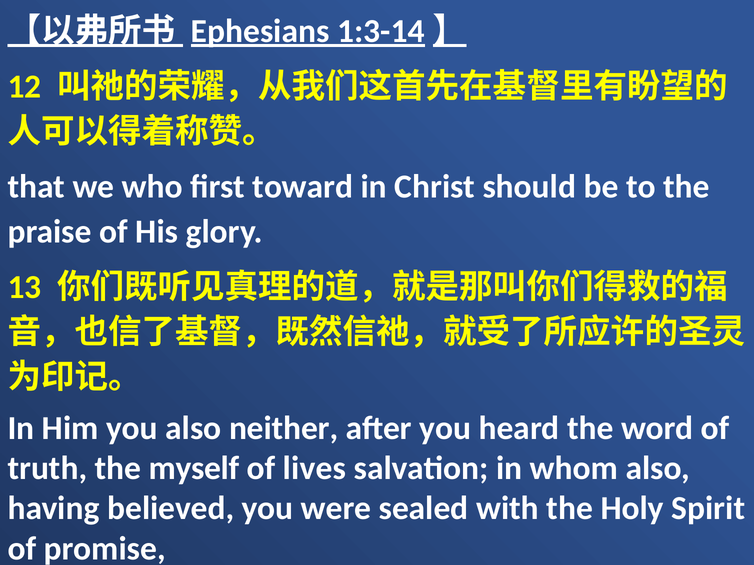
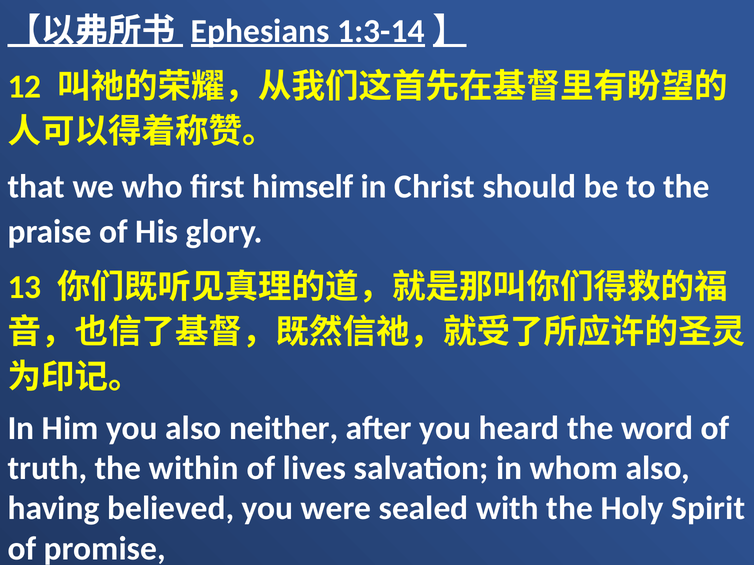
toward: toward -> himself
myself: myself -> within
